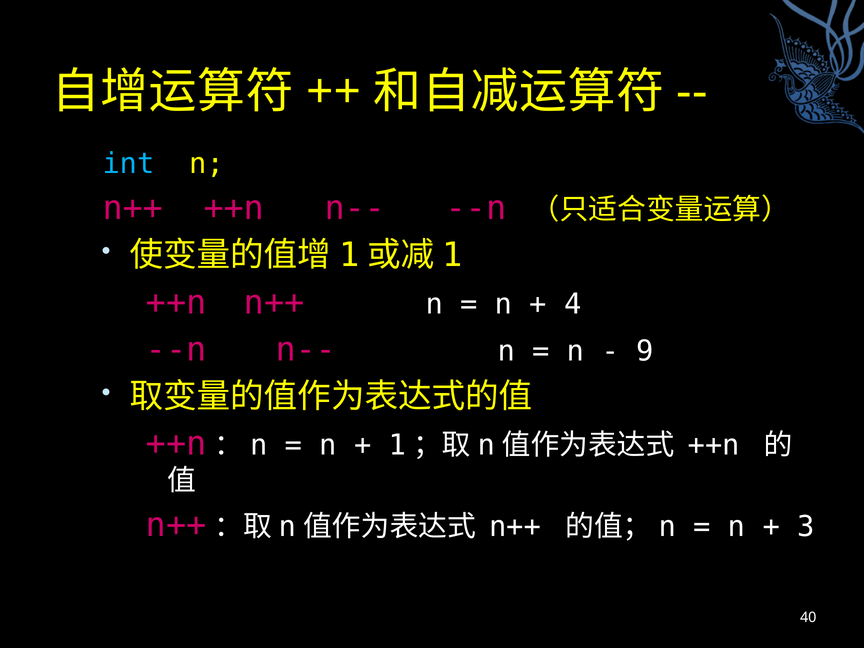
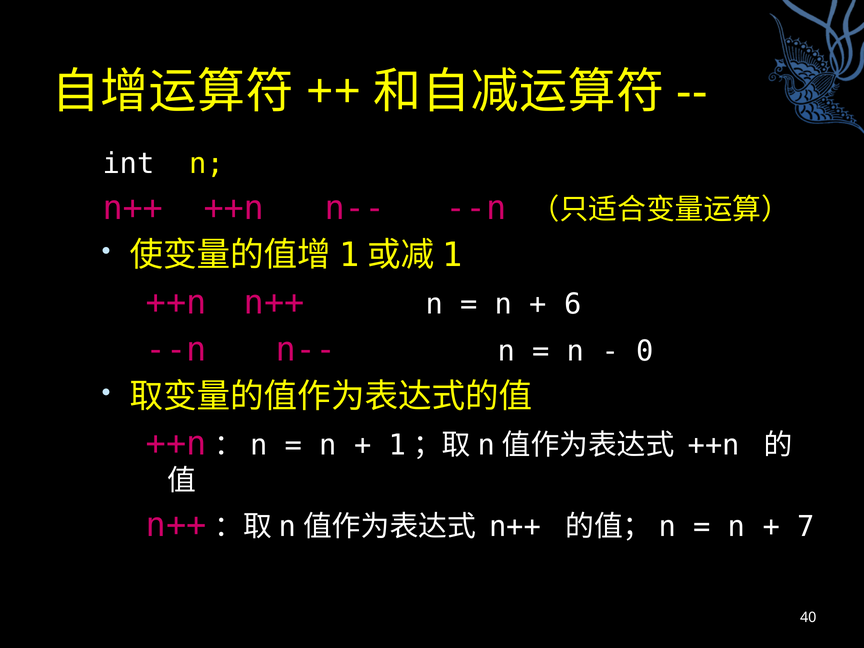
int colour: light blue -> white
4: 4 -> 6
9: 9 -> 0
3: 3 -> 7
